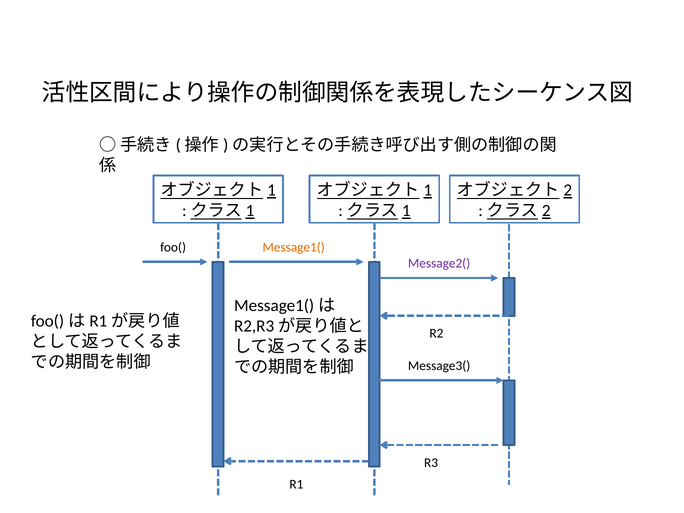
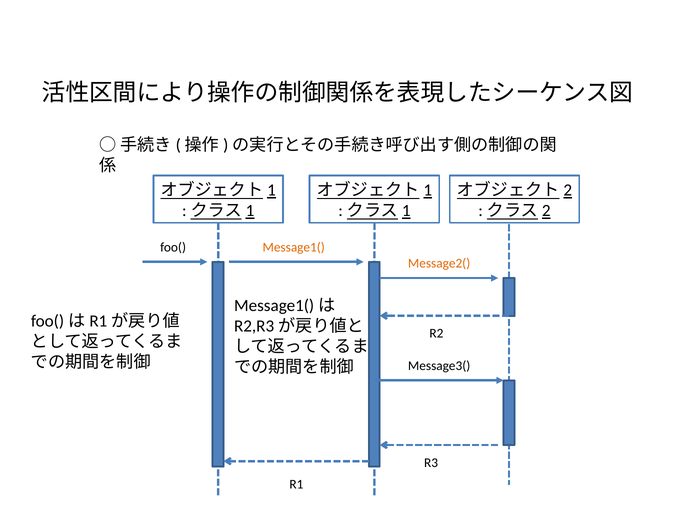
Message2( colour: purple -> orange
